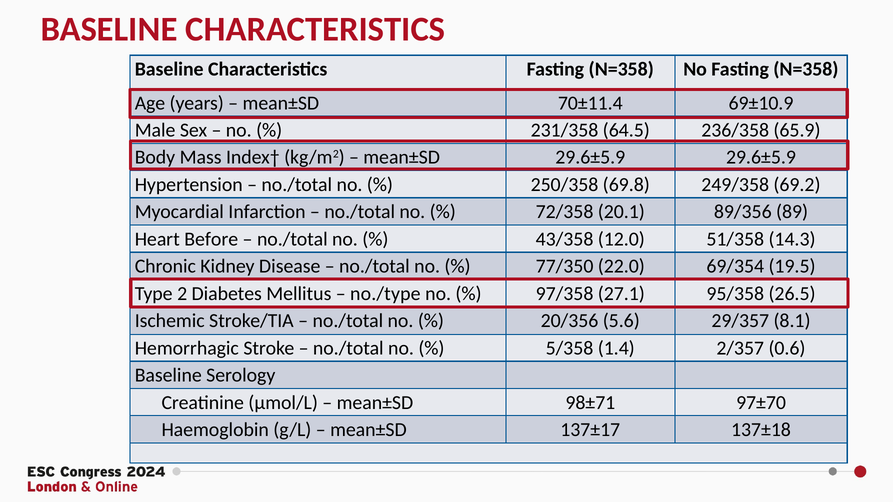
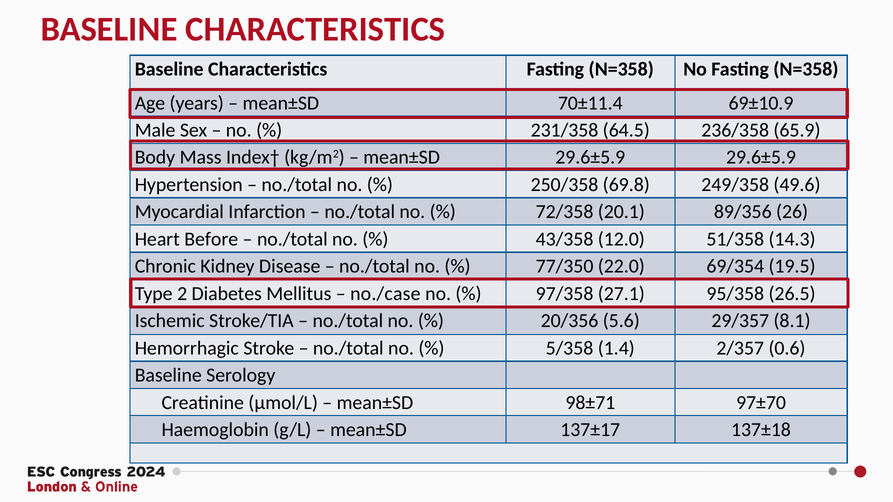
69.2: 69.2 -> 49.6
89: 89 -> 26
no./type: no./type -> no./case
